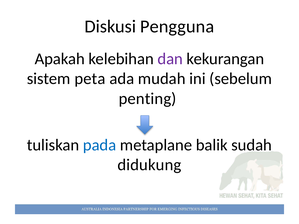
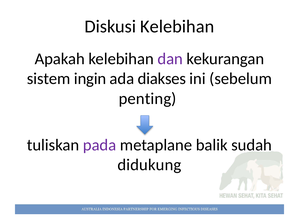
Diskusi Pengguna: Pengguna -> Kelebihan
peta: peta -> ingin
mudah: mudah -> diakses
pada colour: blue -> purple
